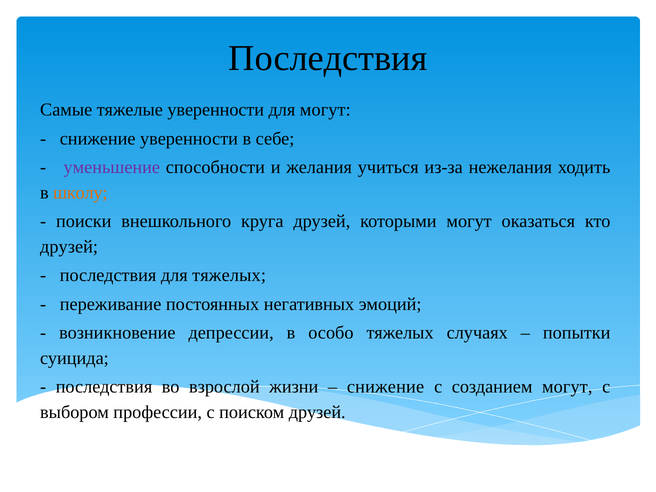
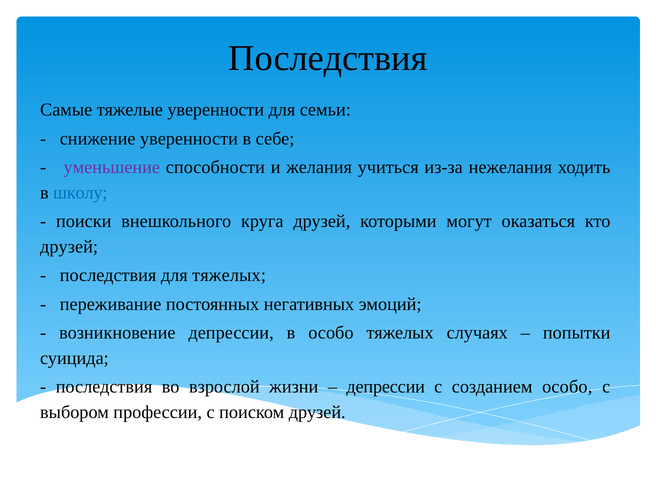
для могут: могут -> семьи
школу colour: orange -> blue
снижение at (386, 387): снижение -> депрессии
созданием могут: могут -> особо
